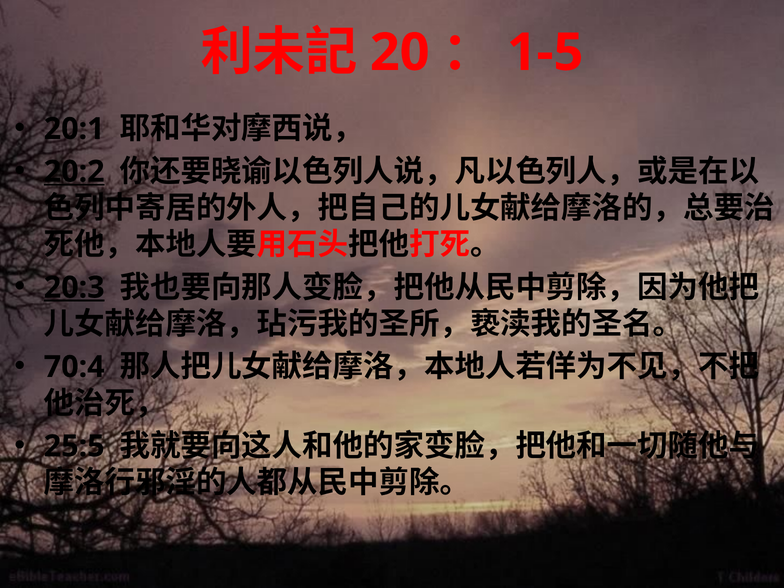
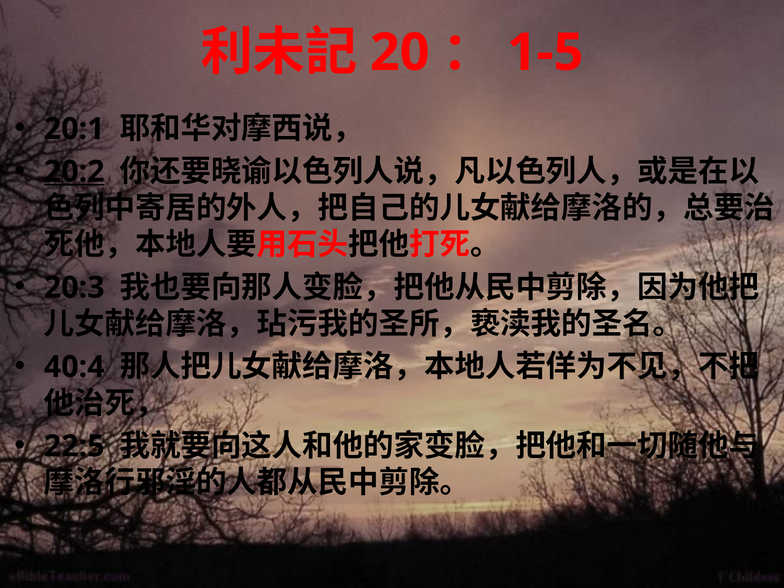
20:3 underline: present -> none
70:4: 70:4 -> 40:4
25:5: 25:5 -> 22:5
